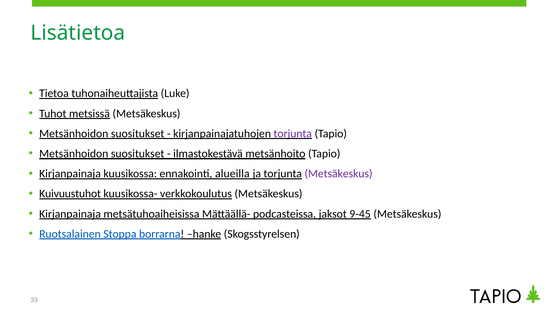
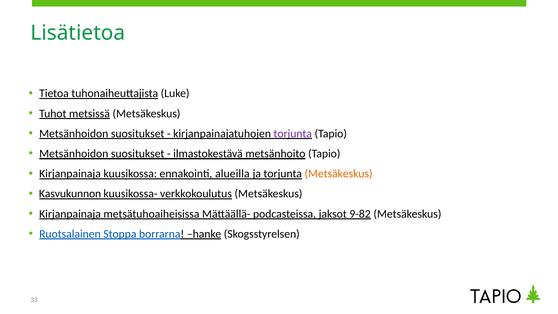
Metsäkeskus at (339, 174) colour: purple -> orange
Kuivuustuhot: Kuivuustuhot -> Kasvukunnon
9-45: 9-45 -> 9-82
